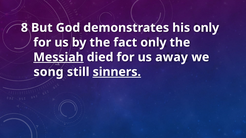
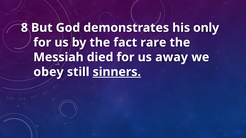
fact only: only -> rare
Messiah underline: present -> none
song: song -> obey
